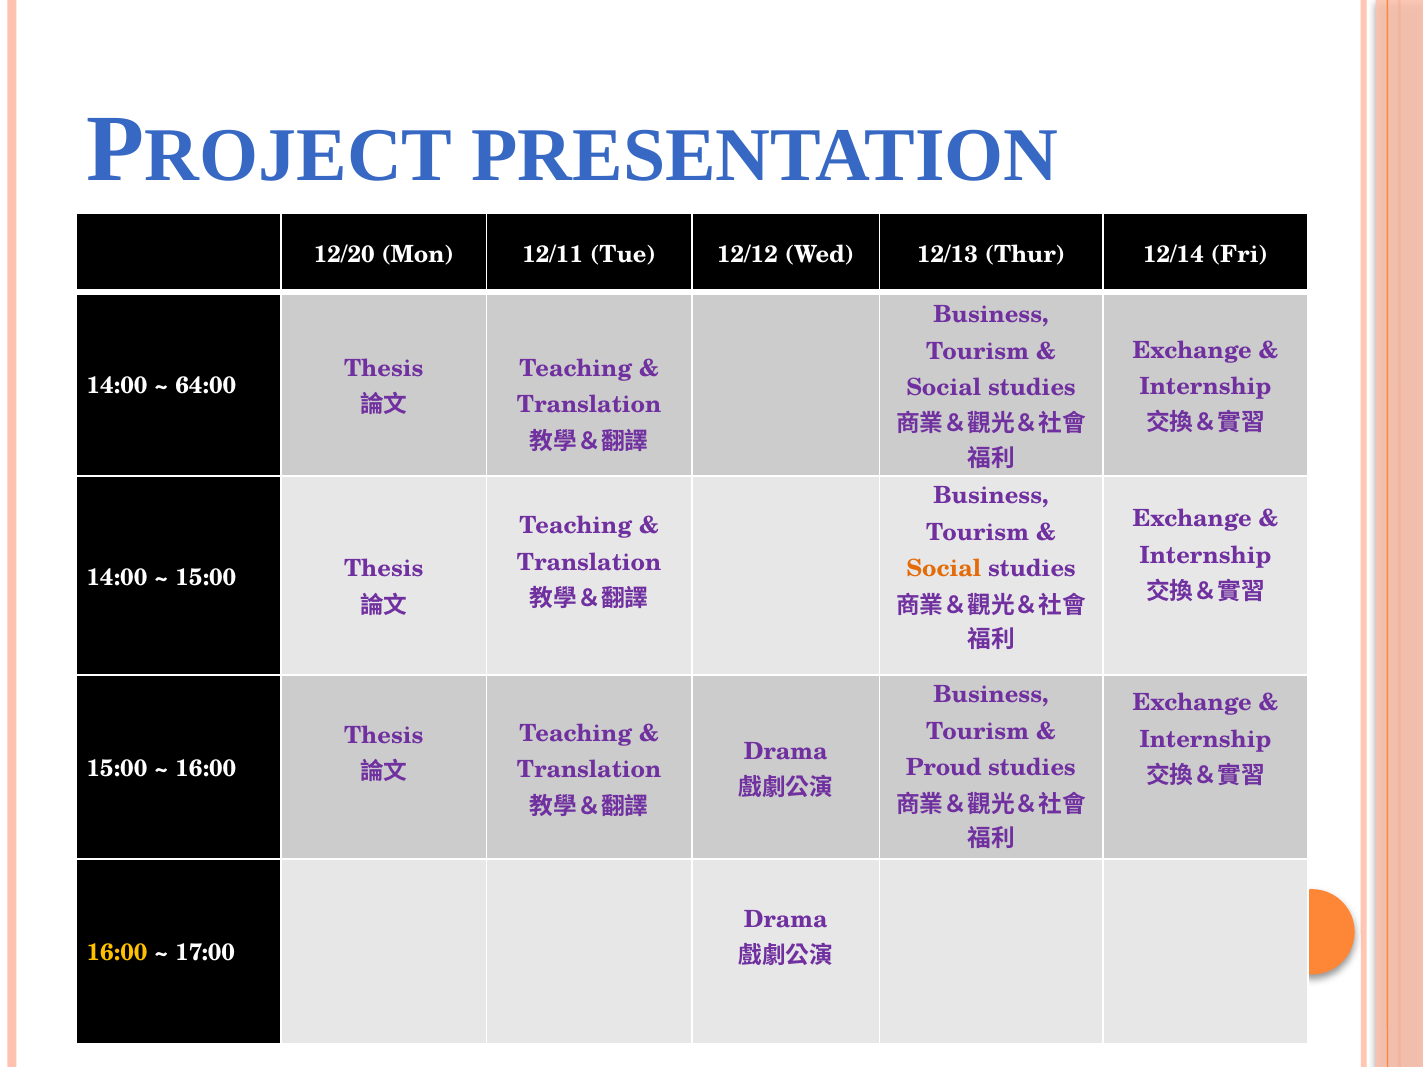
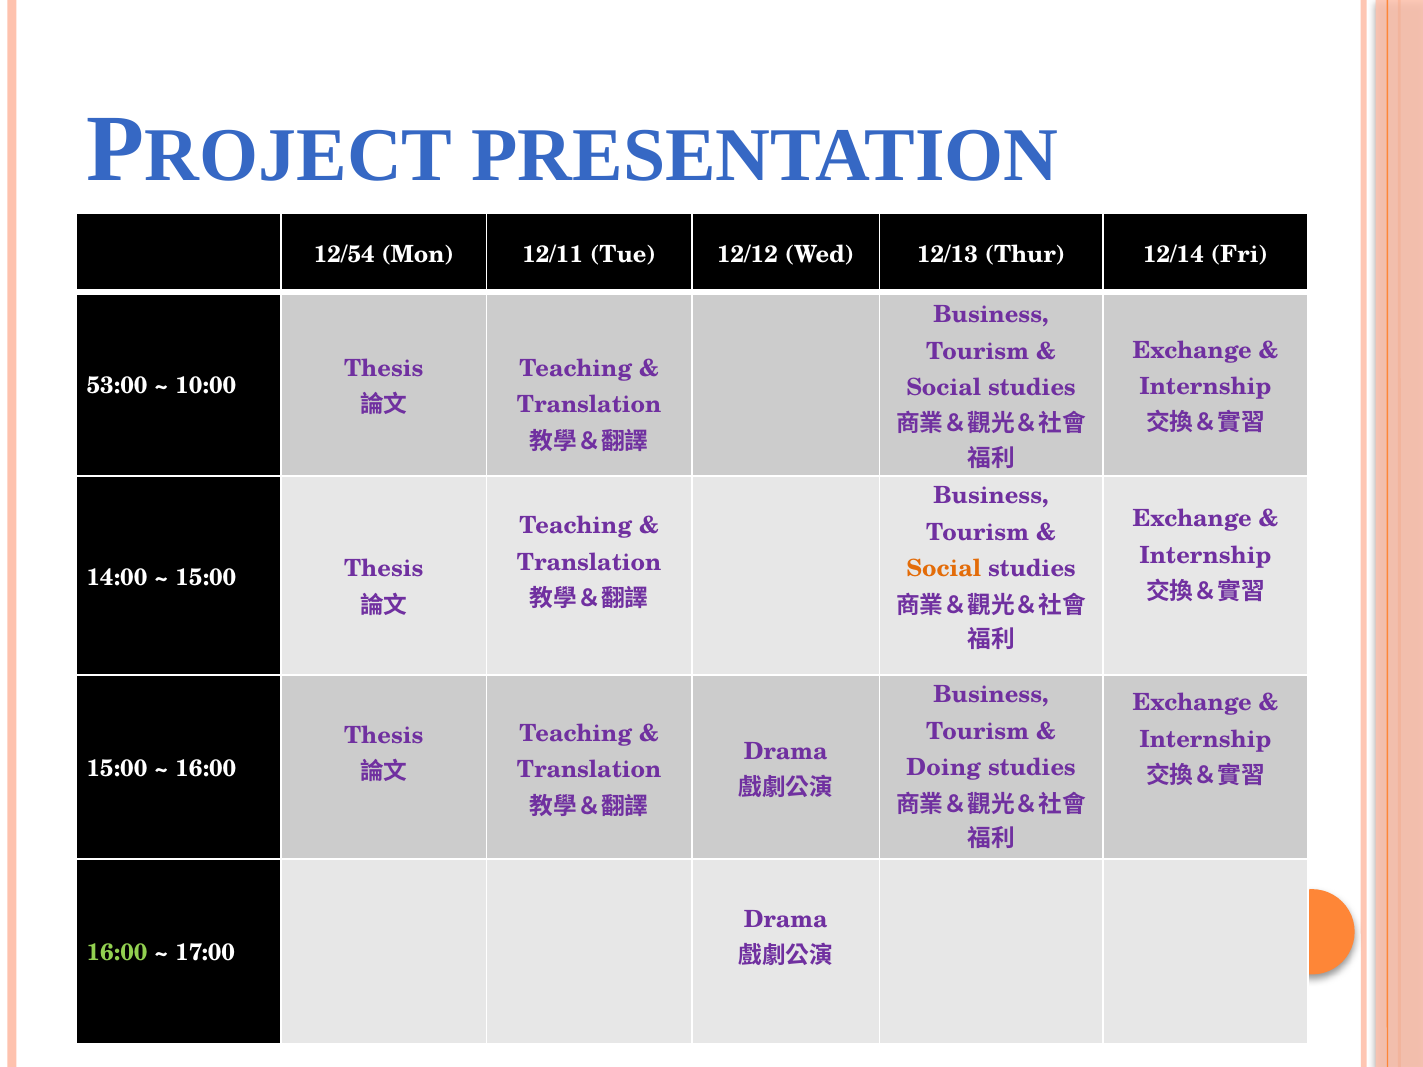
12/20: 12/20 -> 12/54
14:00 at (117, 386): 14:00 -> 53:00
64:00: 64:00 -> 10:00
Proud: Proud -> Doing
16:00 at (117, 953) colour: yellow -> light green
